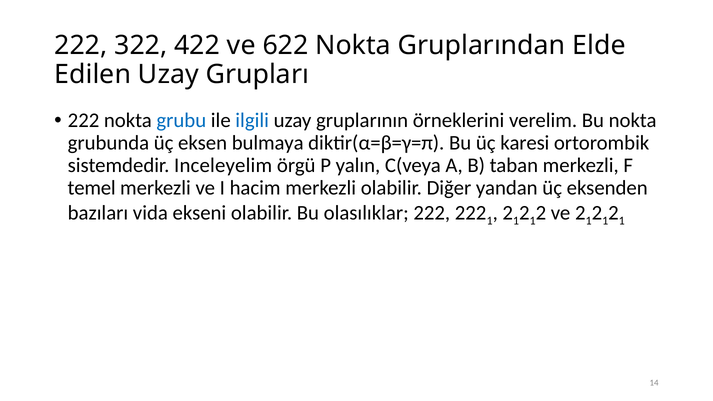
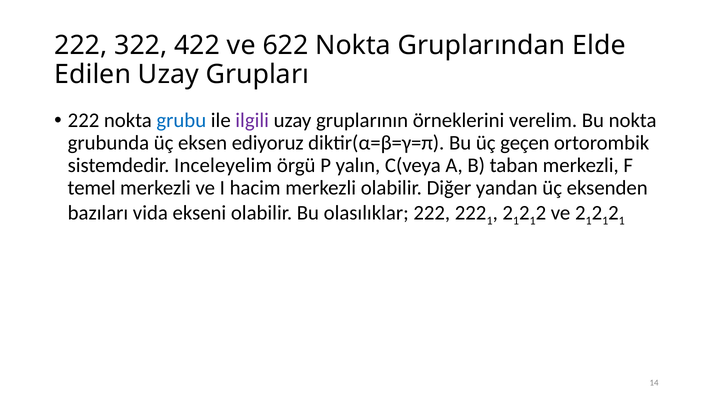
ilgili colour: blue -> purple
bulmaya: bulmaya -> ediyoruz
karesi: karesi -> geçen
